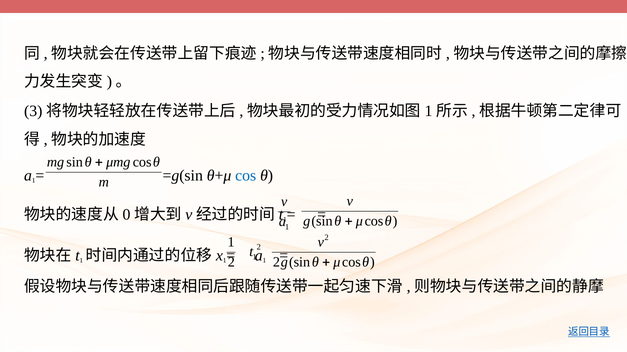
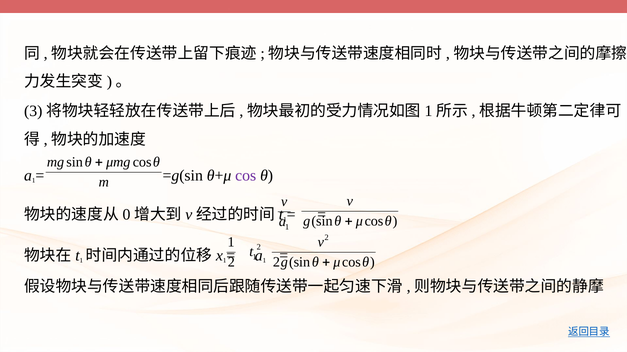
cos at (246, 176) colour: blue -> purple
